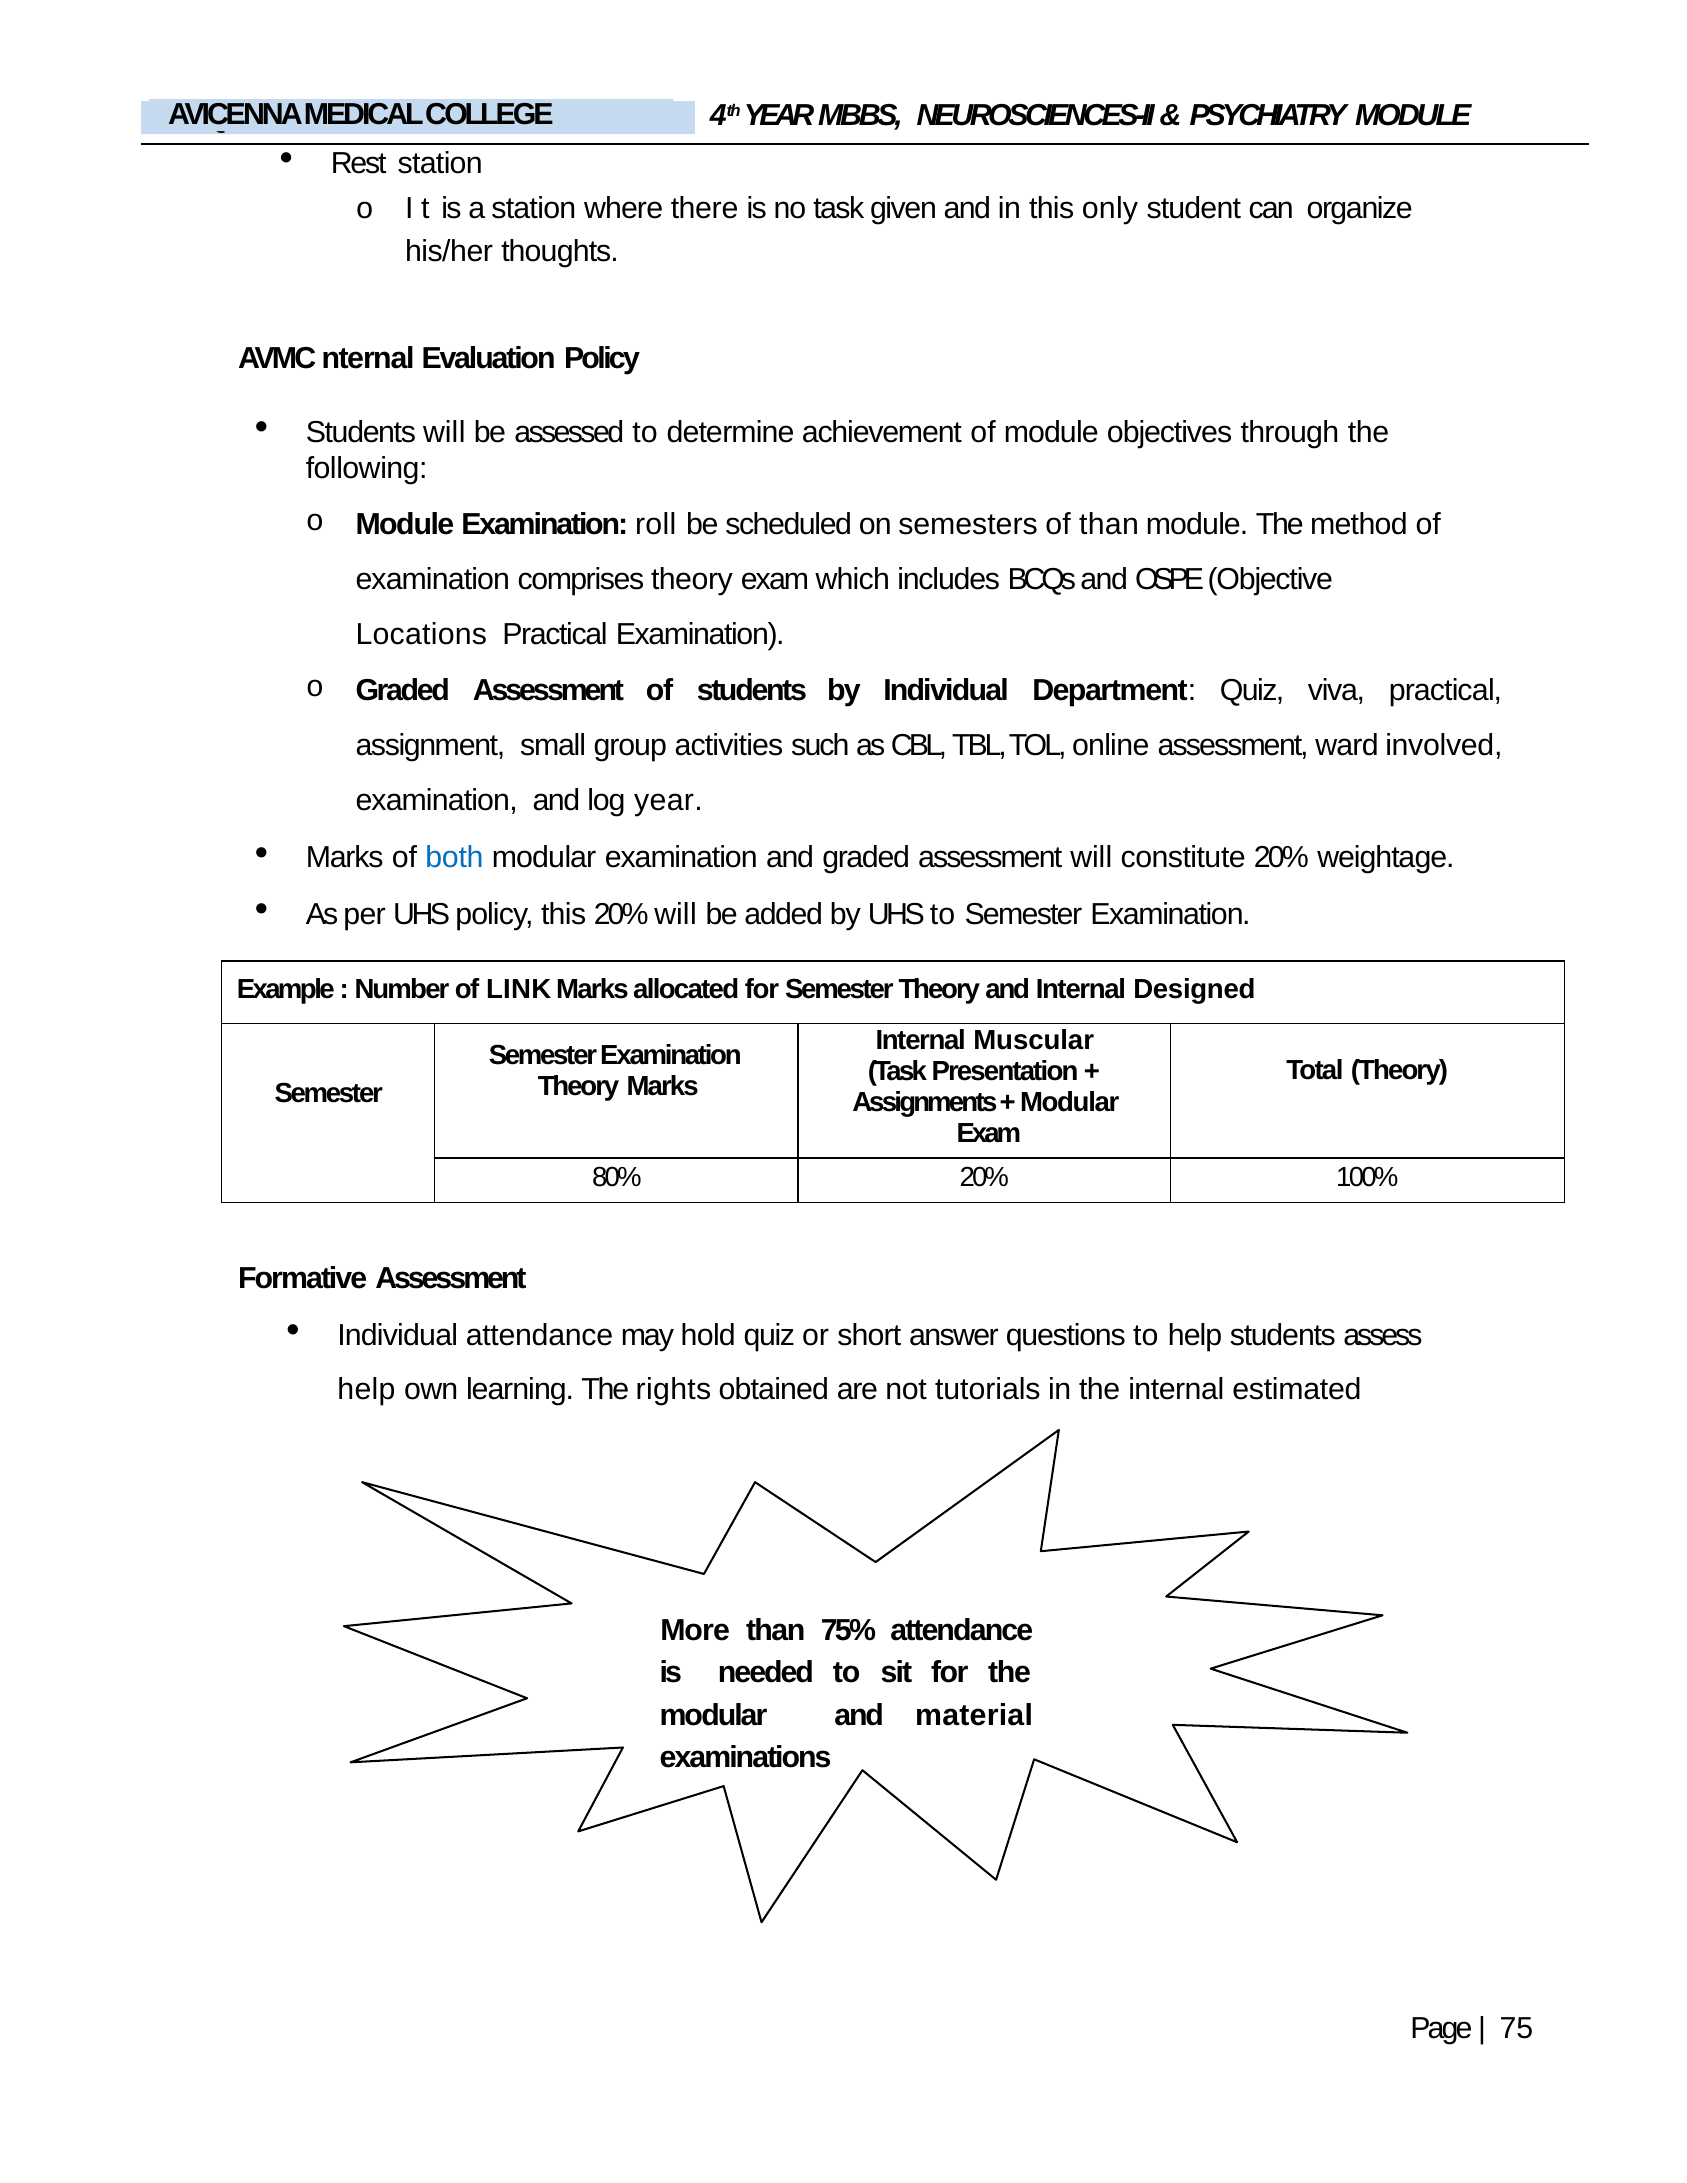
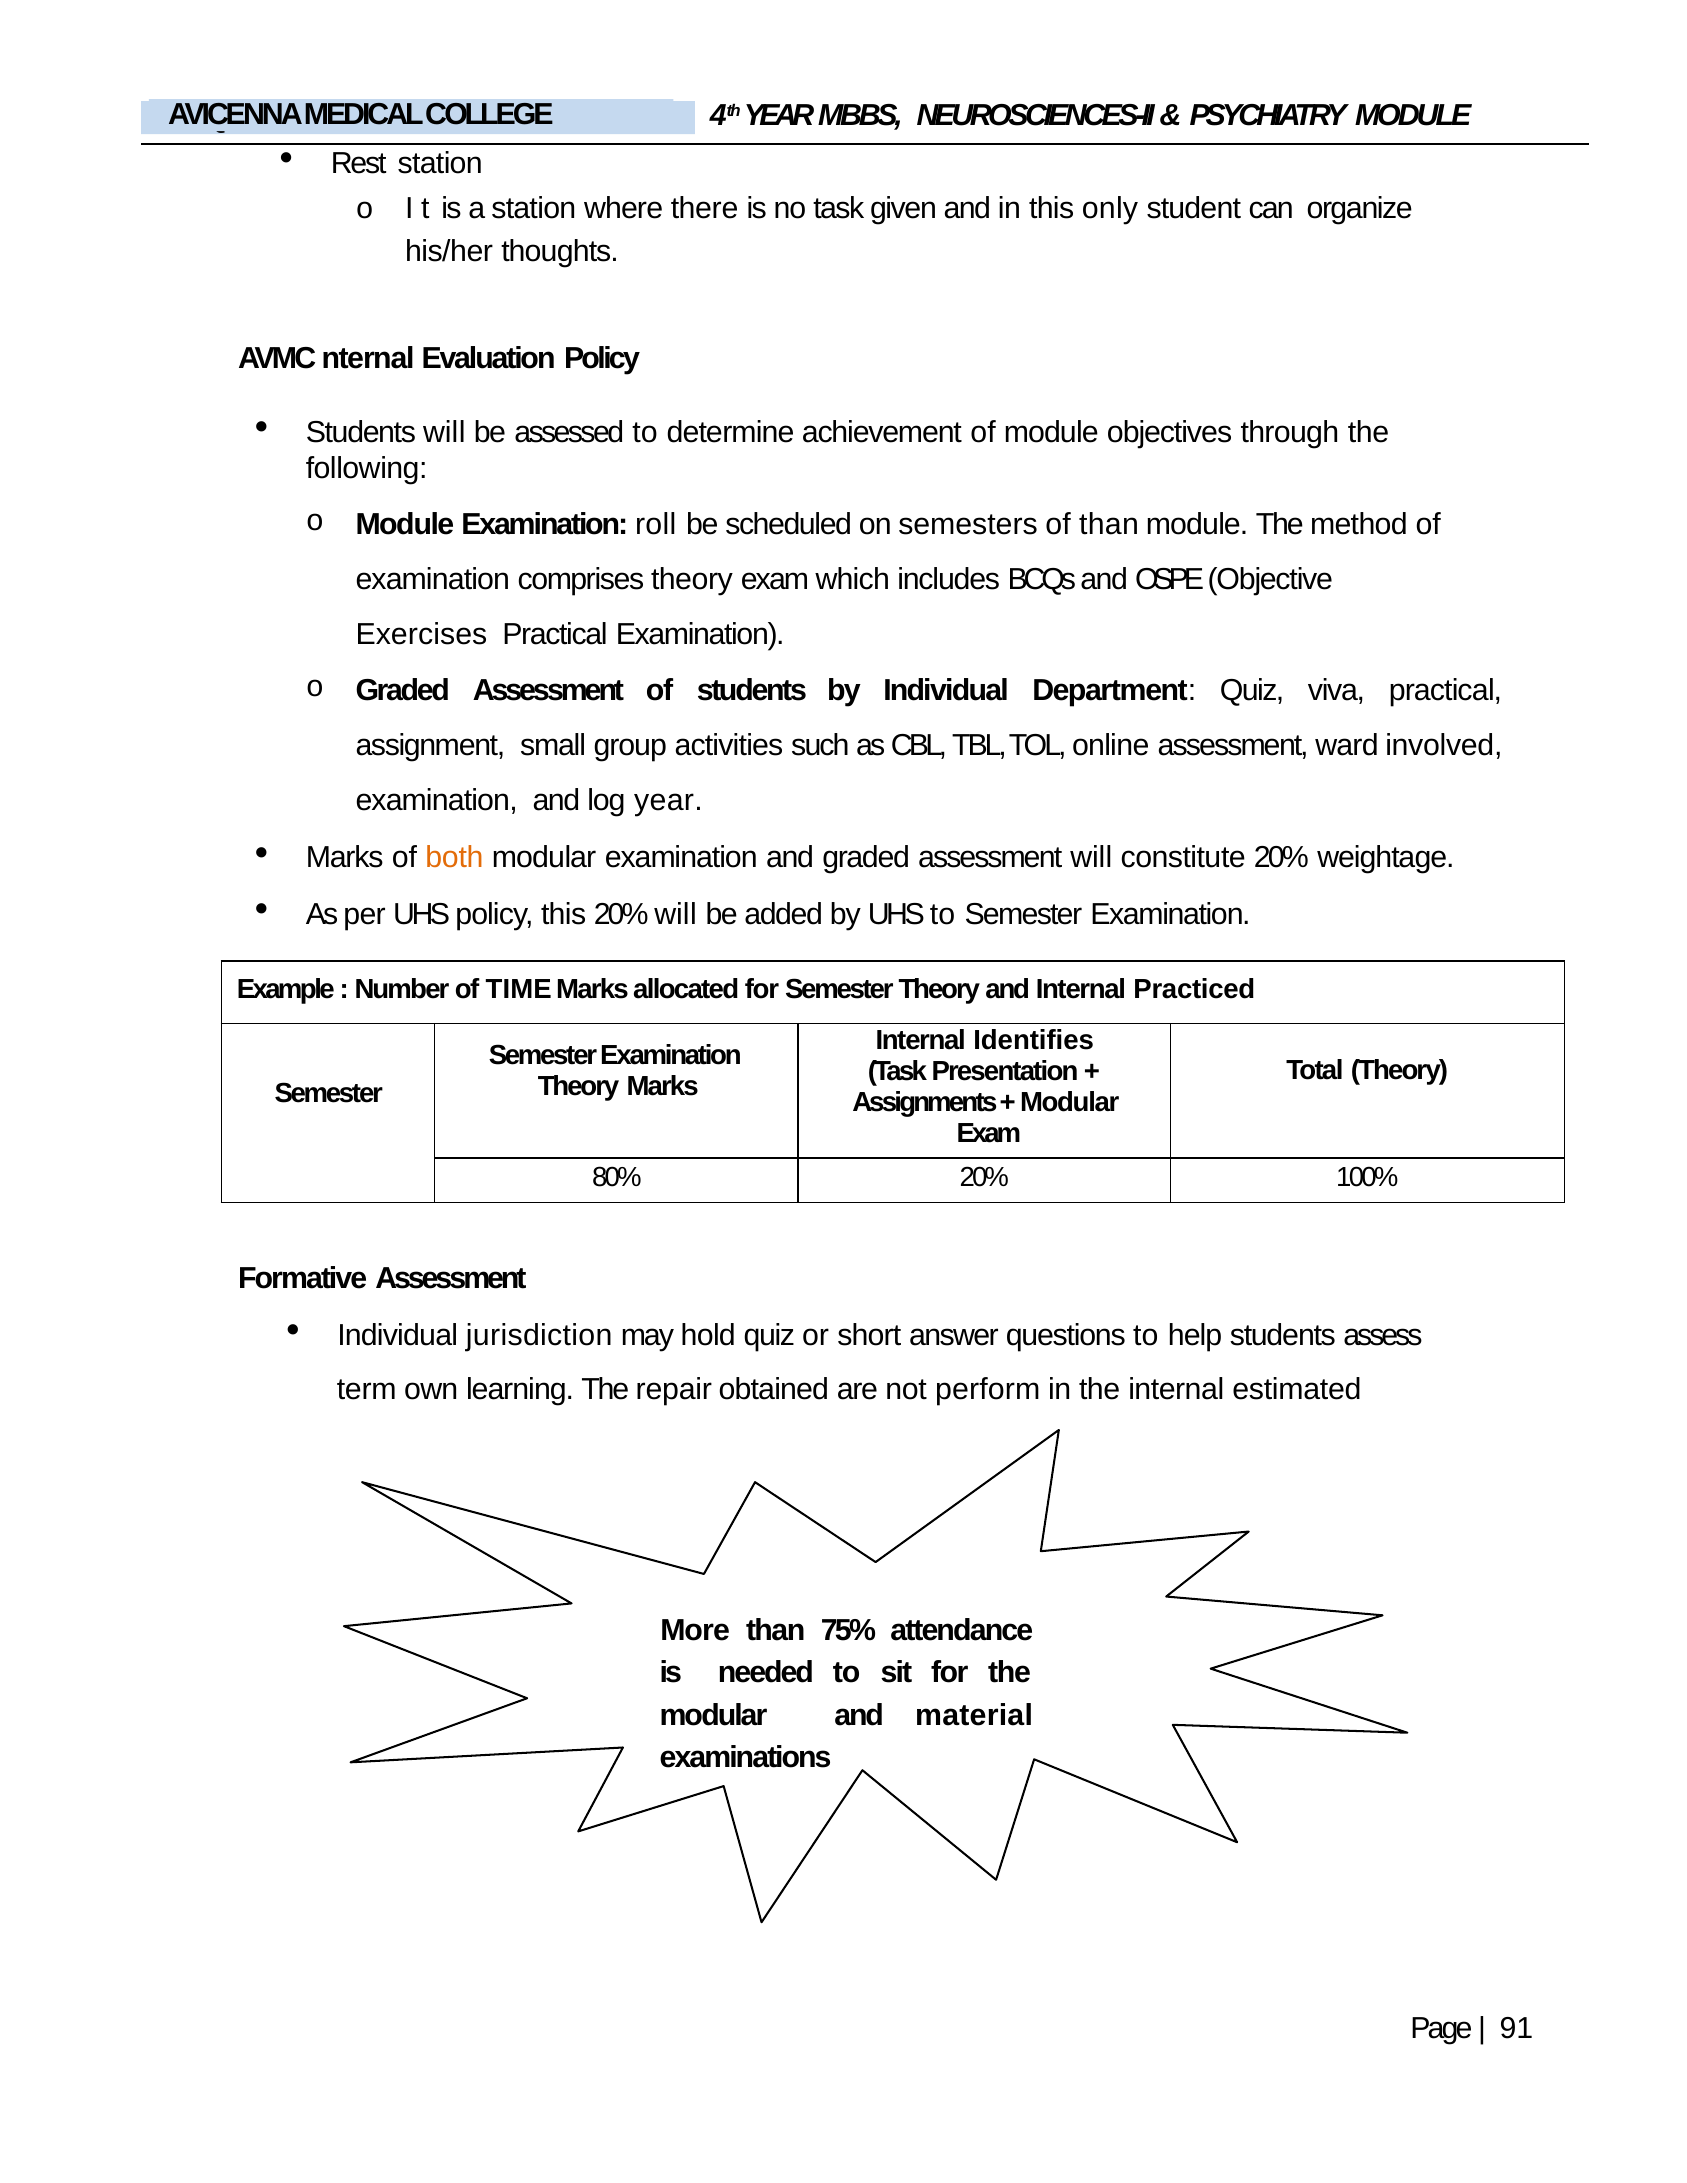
Locations: Locations -> Exercises
both colour: blue -> orange
LINK: LINK -> TIME
Designed: Designed -> Practiced
Muscular: Muscular -> Identifies
Individual attendance: attendance -> jurisdiction
help at (366, 1390): help -> term
rights: rights -> repair
tutorials: tutorials -> perform
75: 75 -> 91
